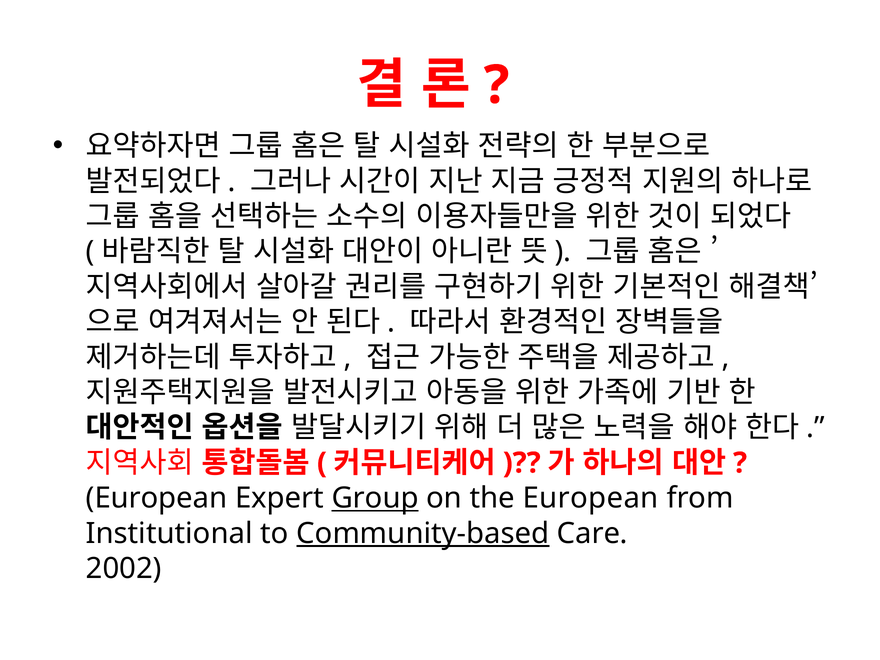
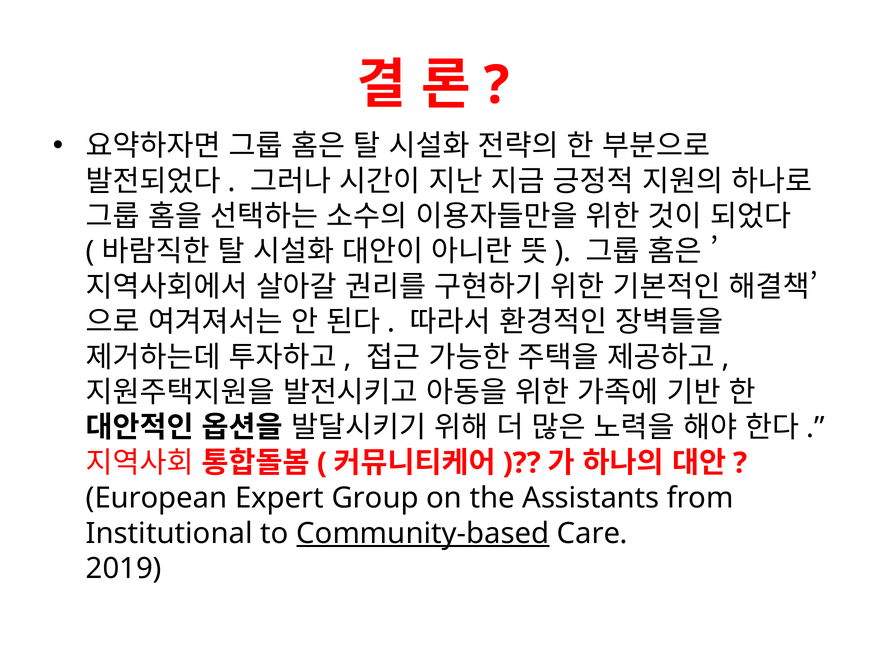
Group underline: present -> none
the European: European -> Assistants
2002: 2002 -> 2019
